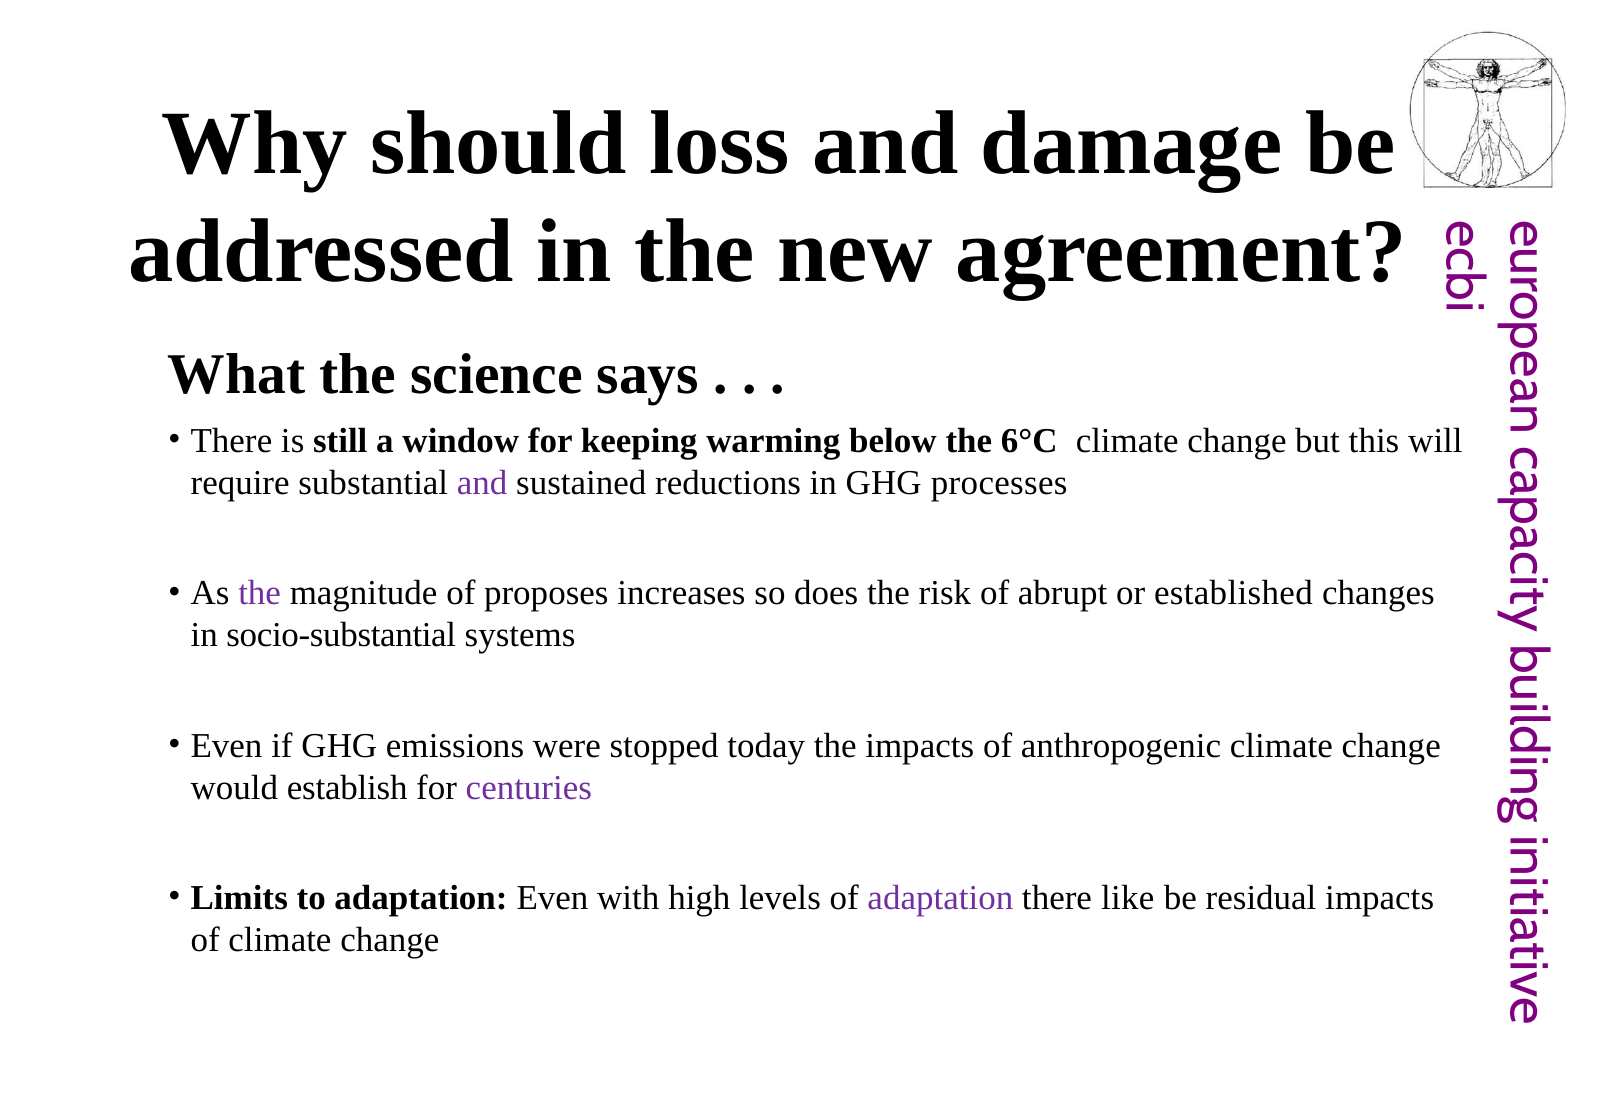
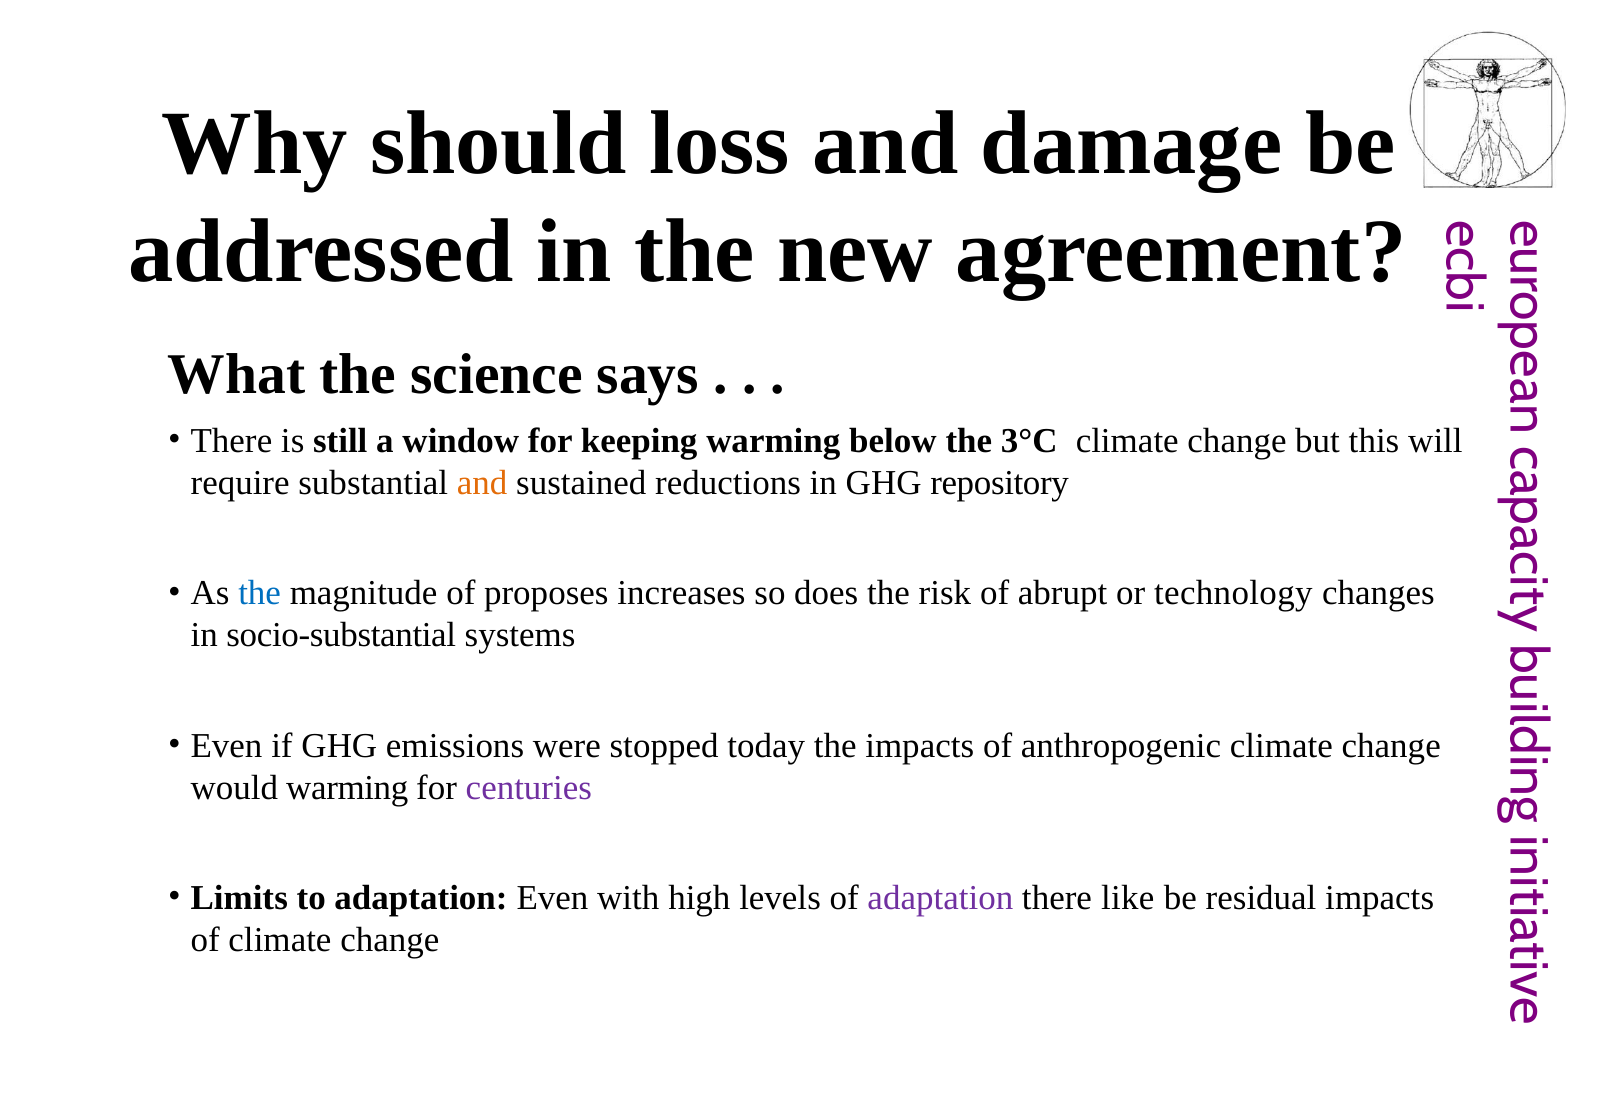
6°C: 6°C -> 3°C
and at (482, 483) colour: purple -> orange
processes: processes -> repository
the at (260, 594) colour: purple -> blue
established: established -> technology
would establish: establish -> warming
